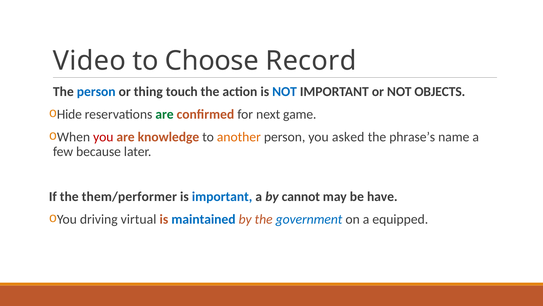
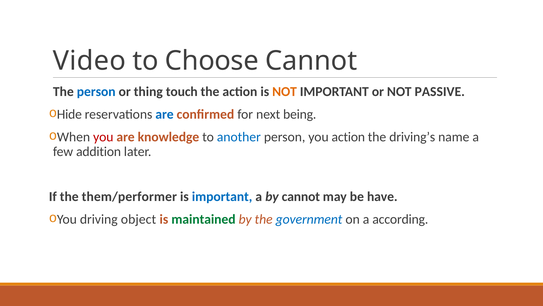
Choose Record: Record -> Cannot
NOT at (285, 91) colour: blue -> orange
OBJECTS: OBJECTS -> PASSIVE
are at (165, 114) colour: green -> blue
game: game -> being
another colour: orange -> blue
you asked: asked -> action
phrase’s: phrase’s -> driving’s
because: because -> addition
virtual: virtual -> object
maintained colour: blue -> green
equipped: equipped -> according
